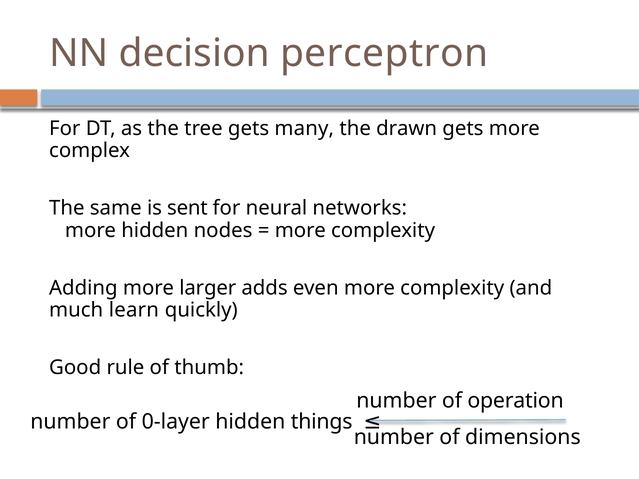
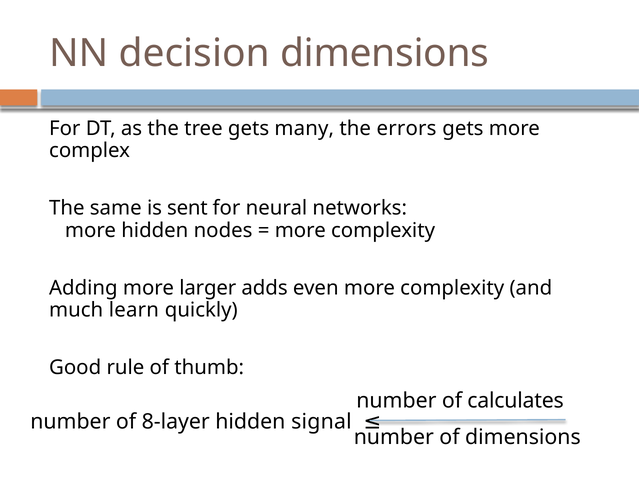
decision perceptron: perceptron -> dimensions
drawn: drawn -> errors
operation: operation -> calculates
0-layer: 0-layer -> 8-layer
things: things -> signal
